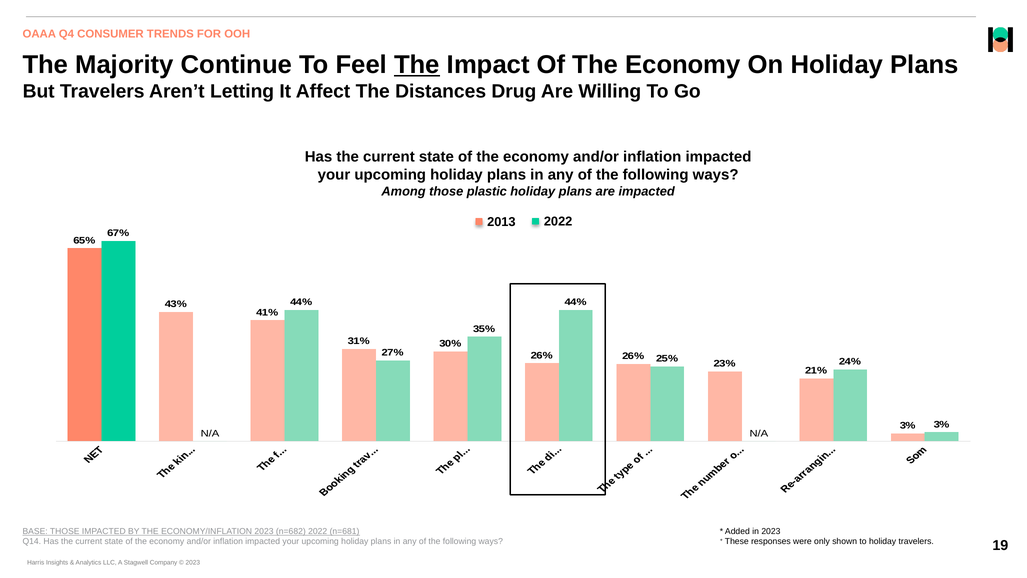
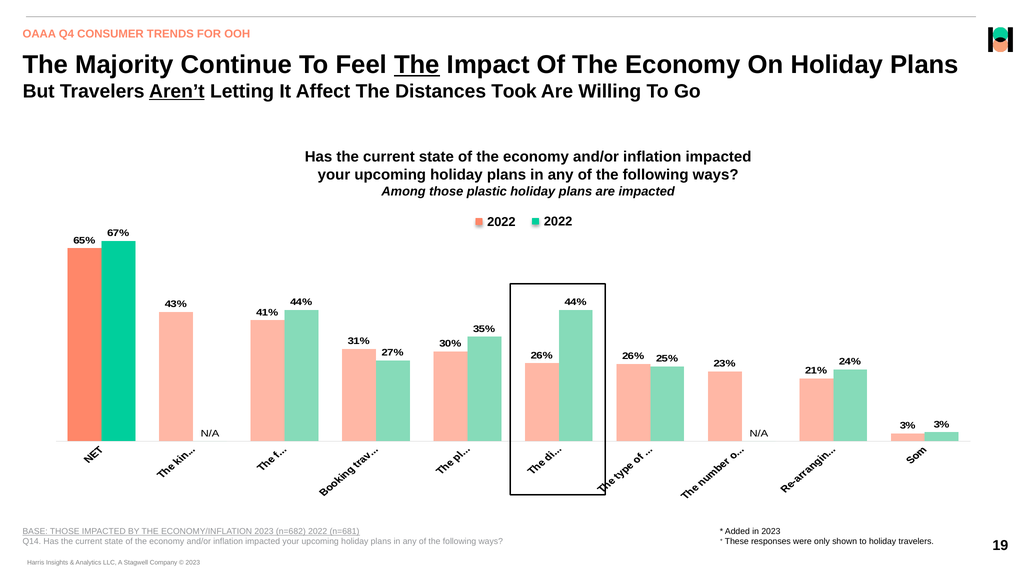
Aren’t underline: none -> present
Drug: Drug -> Took
2013 at (501, 222): 2013 -> 2022
